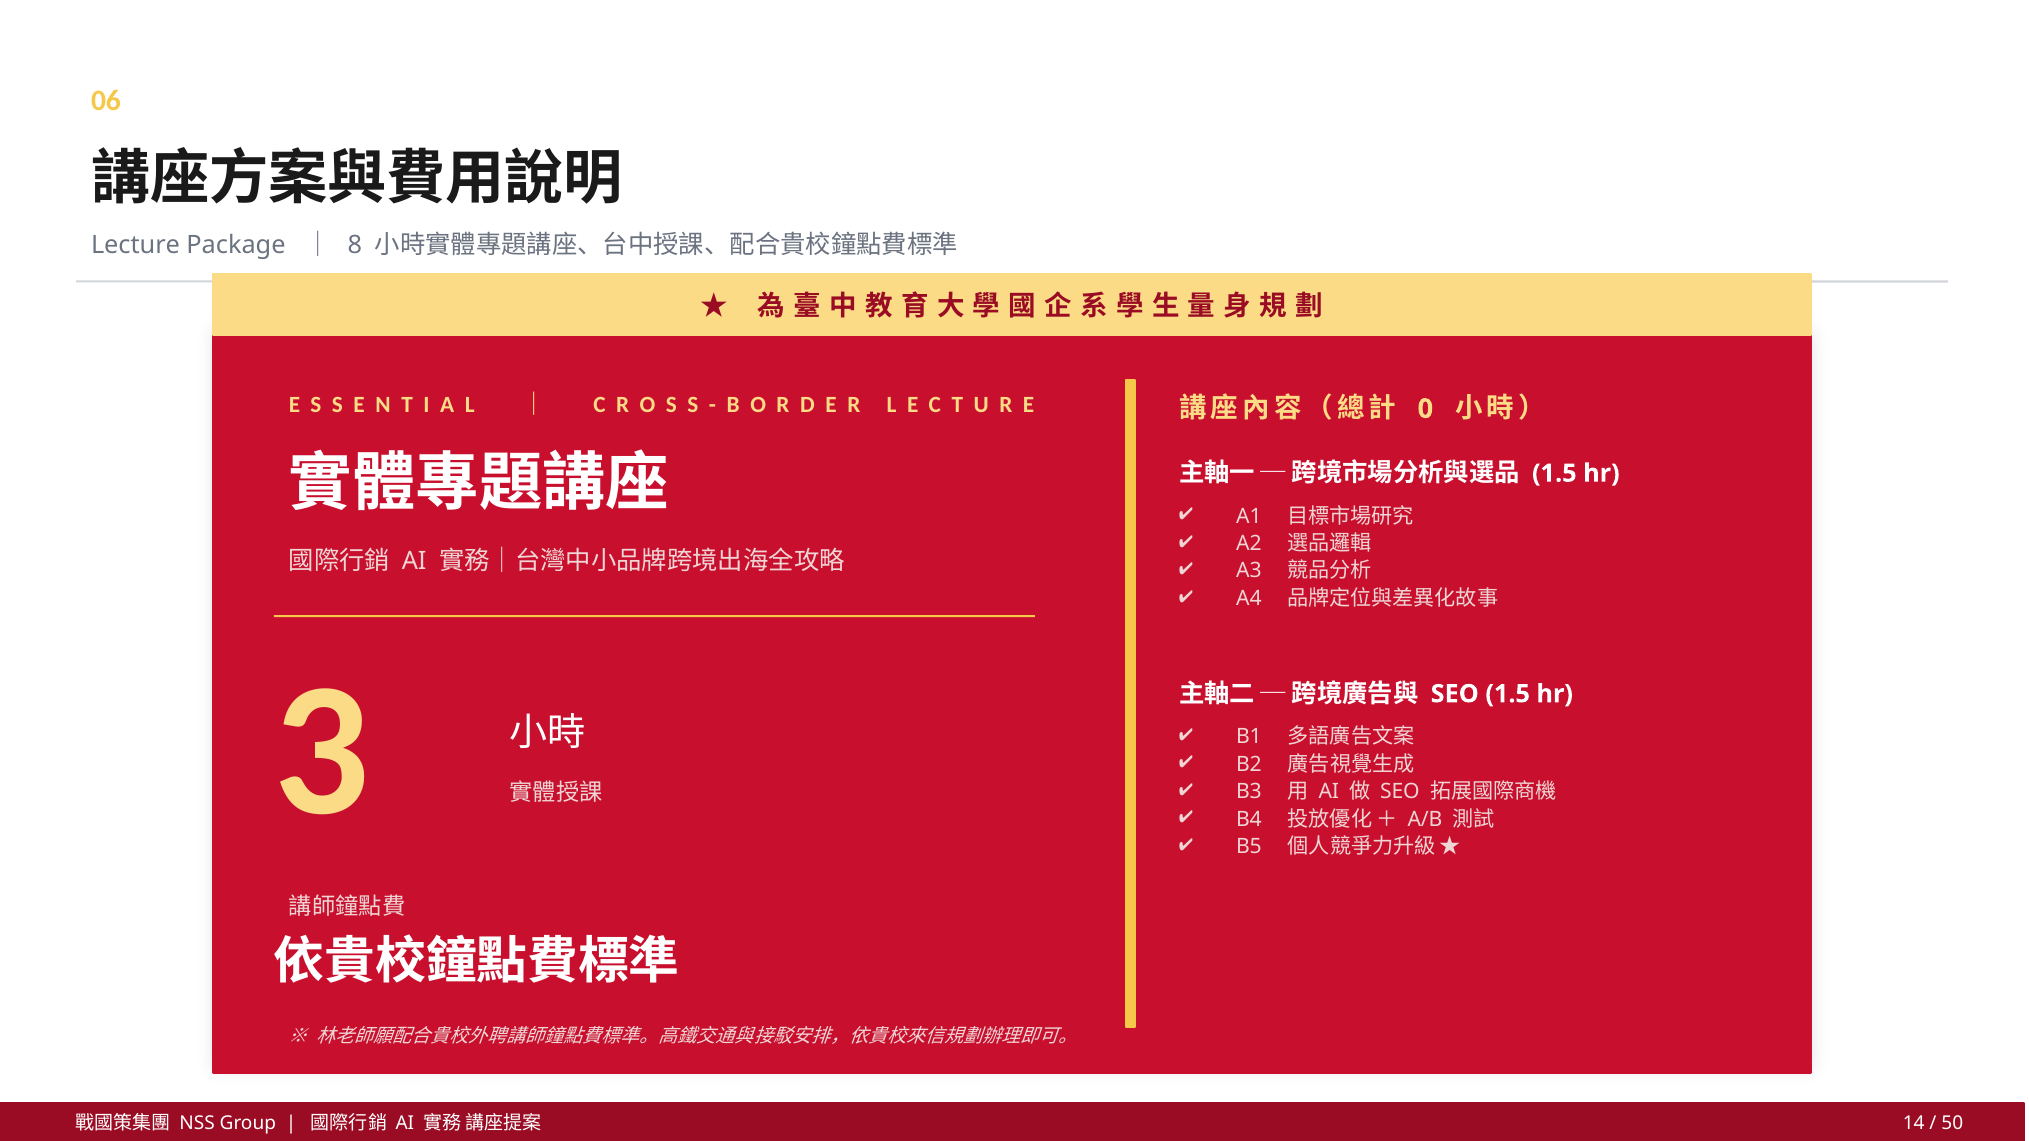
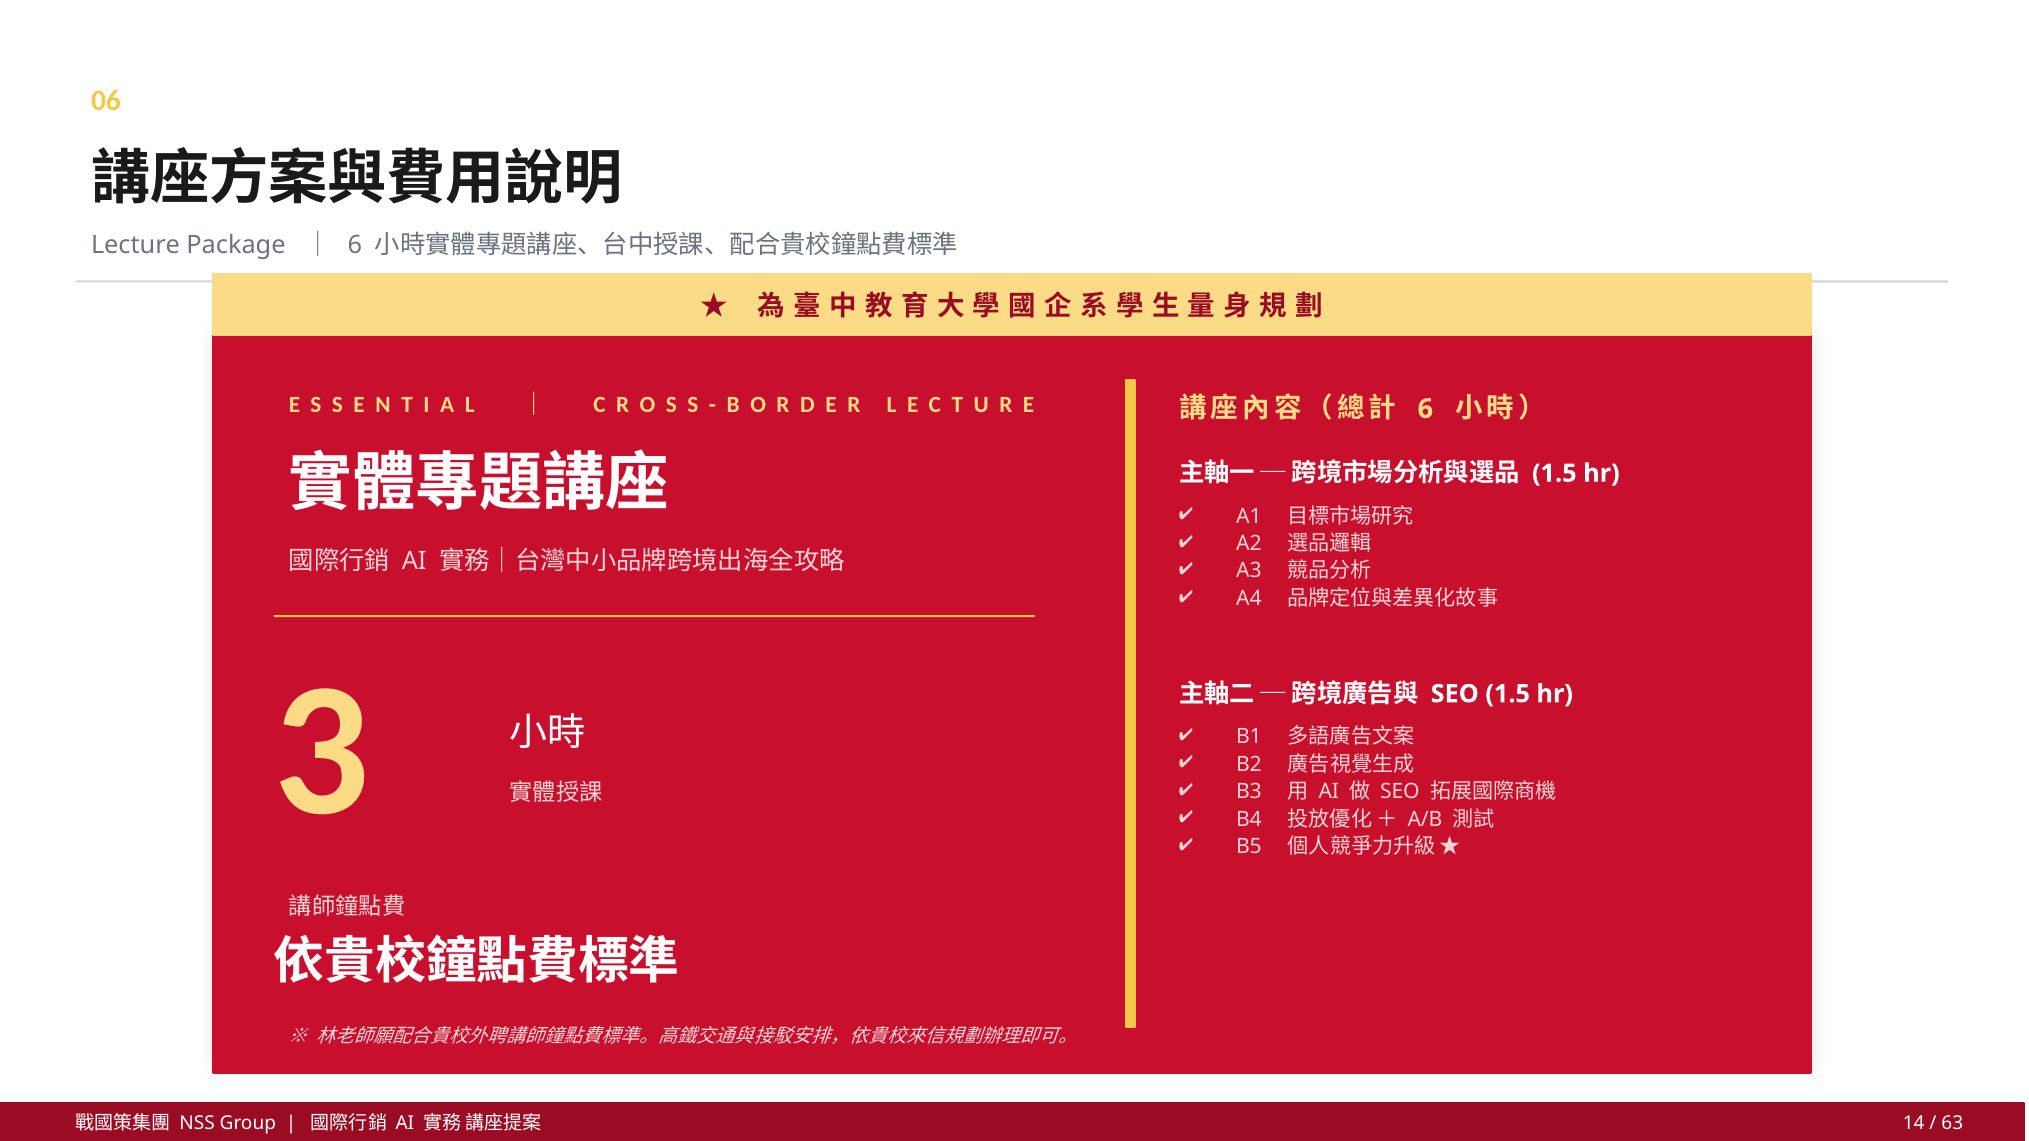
8 at (355, 245): 8 -> 6
0 at (1425, 409): 0 -> 6
50: 50 -> 63
